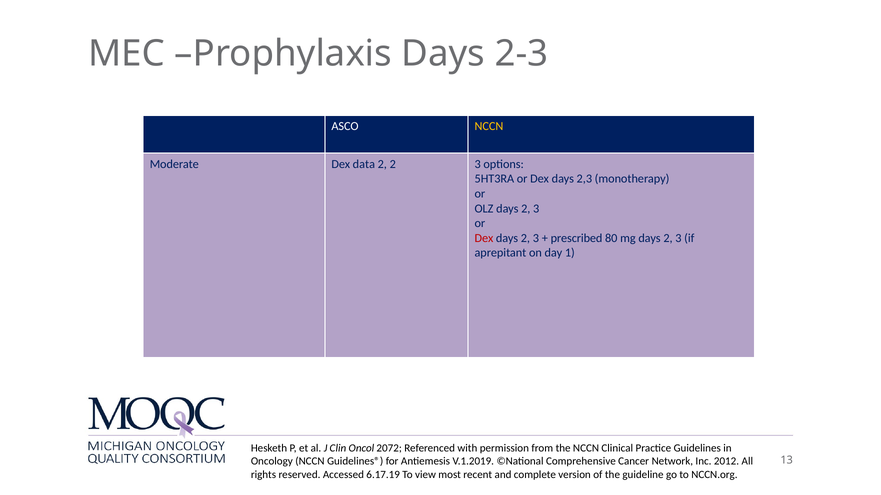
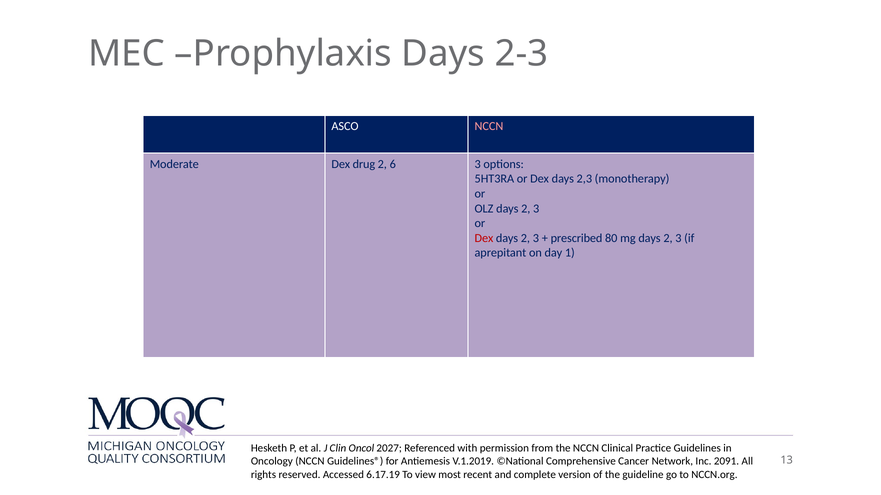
NCCN at (489, 126) colour: yellow -> pink
data: data -> drug
2 2: 2 -> 6
2072: 2072 -> 2027
2012: 2012 -> 2091
